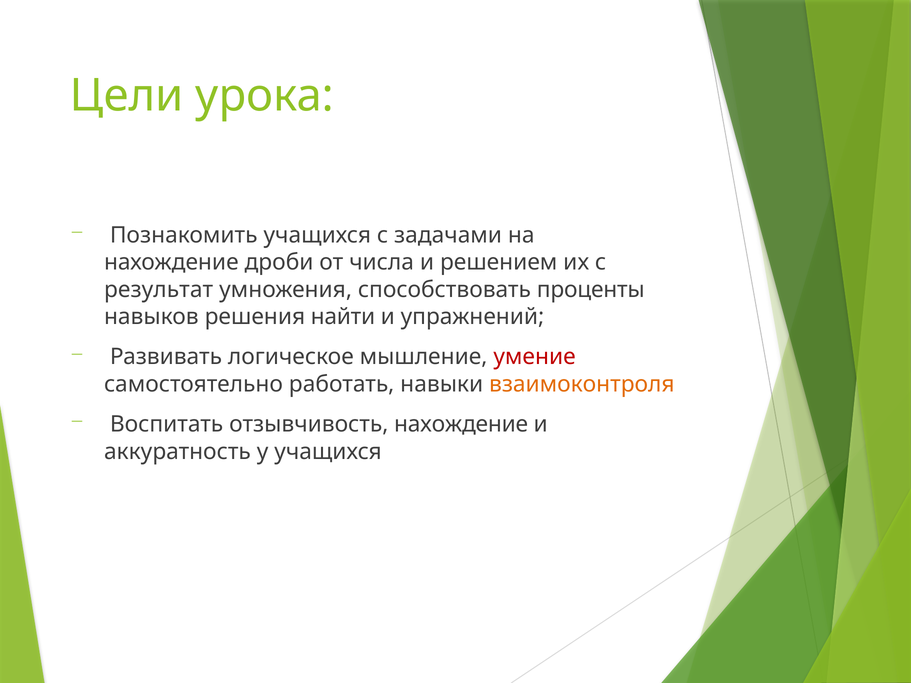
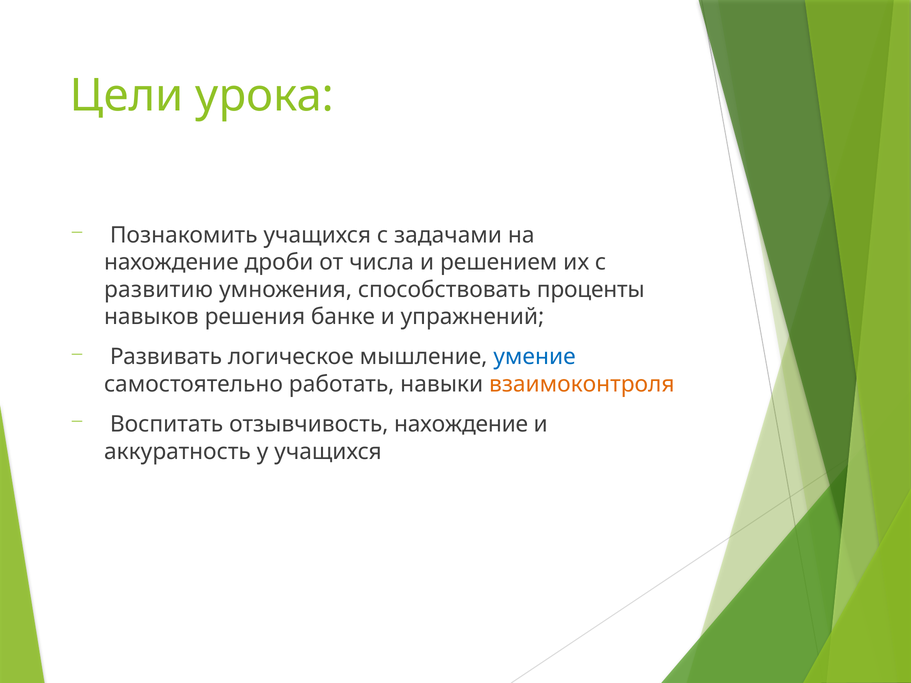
результат: результат -> развитию
найти: найти -> банке
умение colour: red -> blue
